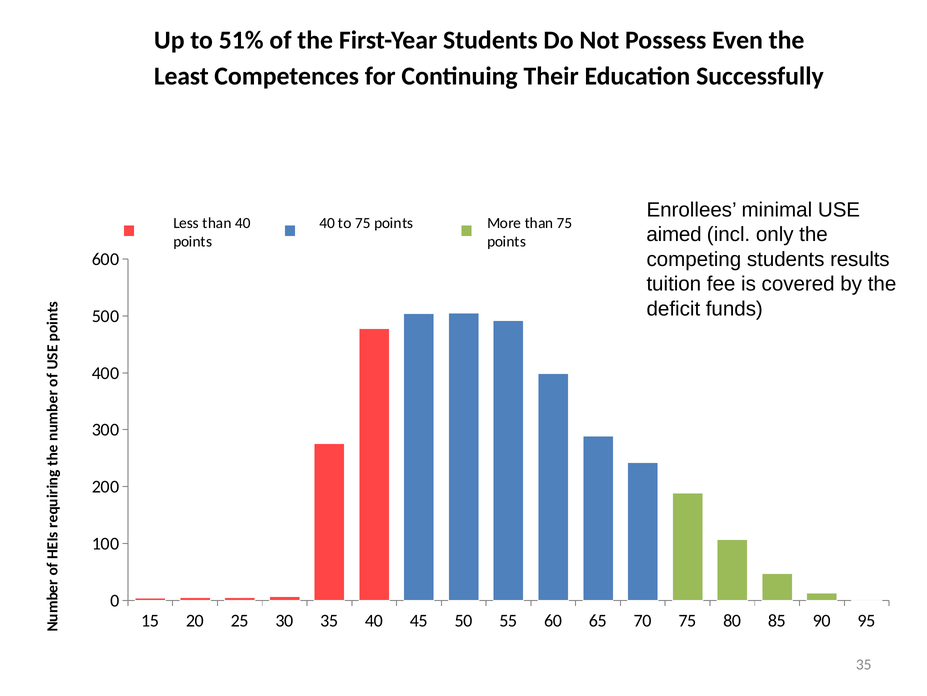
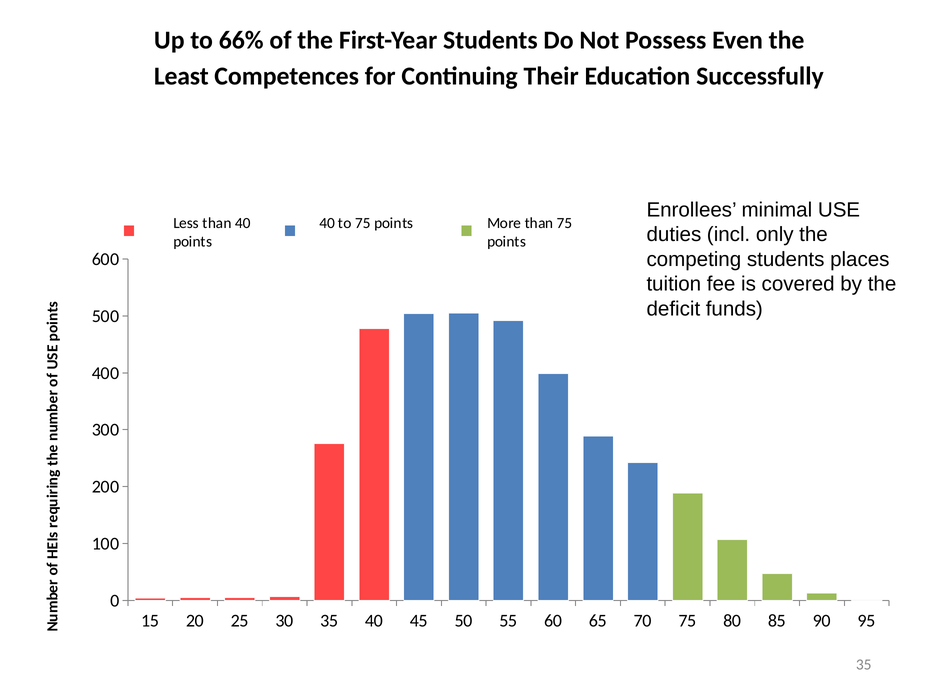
51%: 51% -> 66%
aimed: aimed -> duties
results: results -> places
